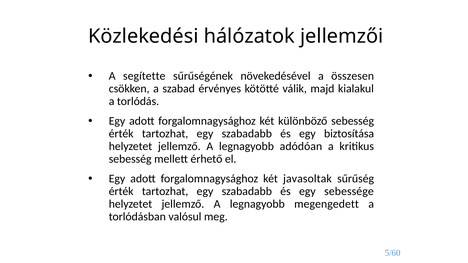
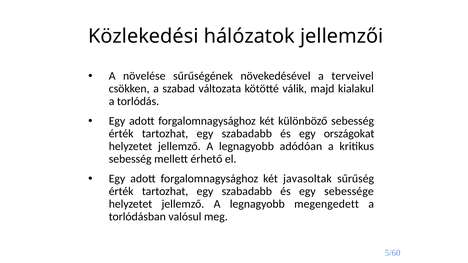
segítette: segítette -> növelése
összesen: összesen -> terveivel
érvényes: érvényes -> változata
biztosítása: biztosítása -> országokat
